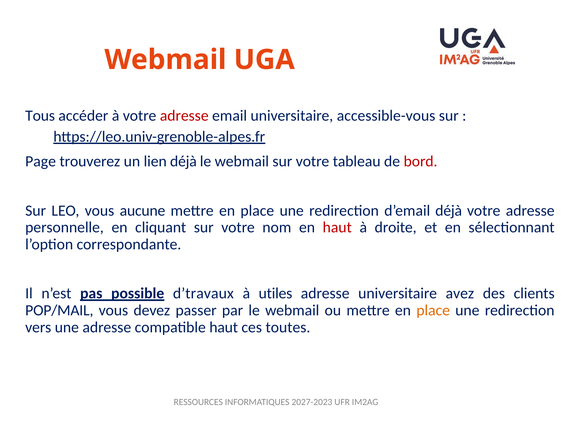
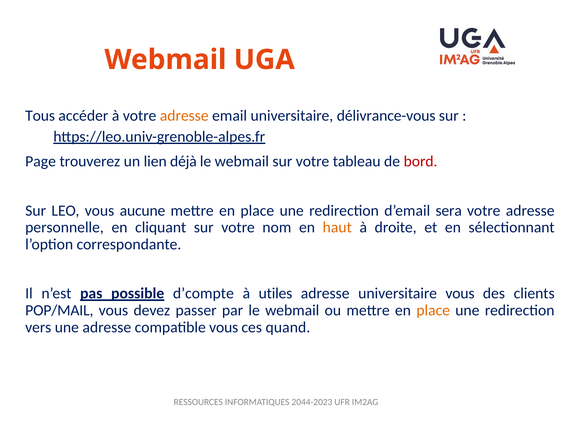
adresse at (184, 116) colour: red -> orange
accessible-vous: accessible-vous -> délivrance-vous
d’email déjà: déjà -> sera
haut at (337, 228) colour: red -> orange
d’travaux: d’travaux -> d’compte
universitaire avez: avez -> vous
compatible haut: haut -> vous
toutes: toutes -> quand
2027-2023: 2027-2023 -> 2044-2023
